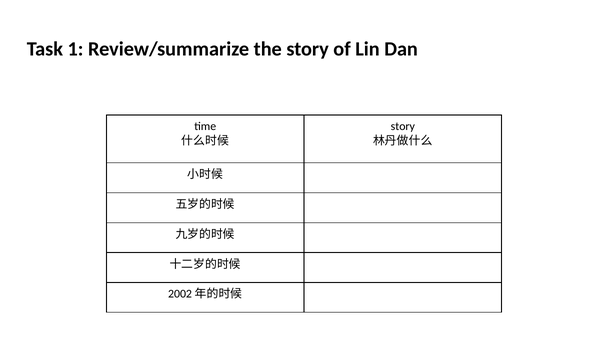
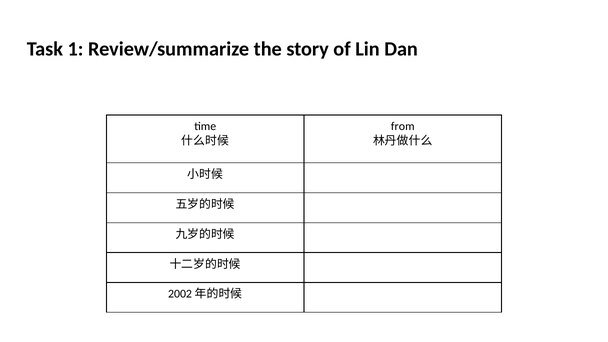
story at (403, 126): story -> from
